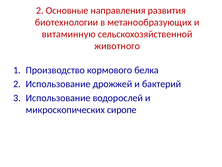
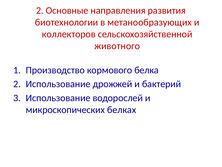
витаминную: витаминную -> коллекторов
сиропе: сиропе -> белках
